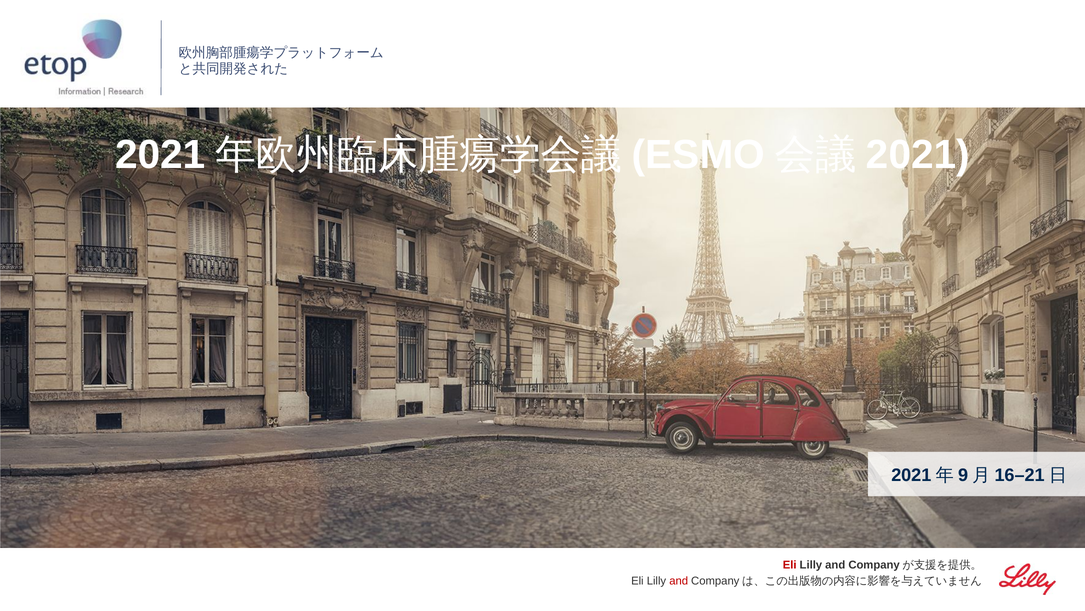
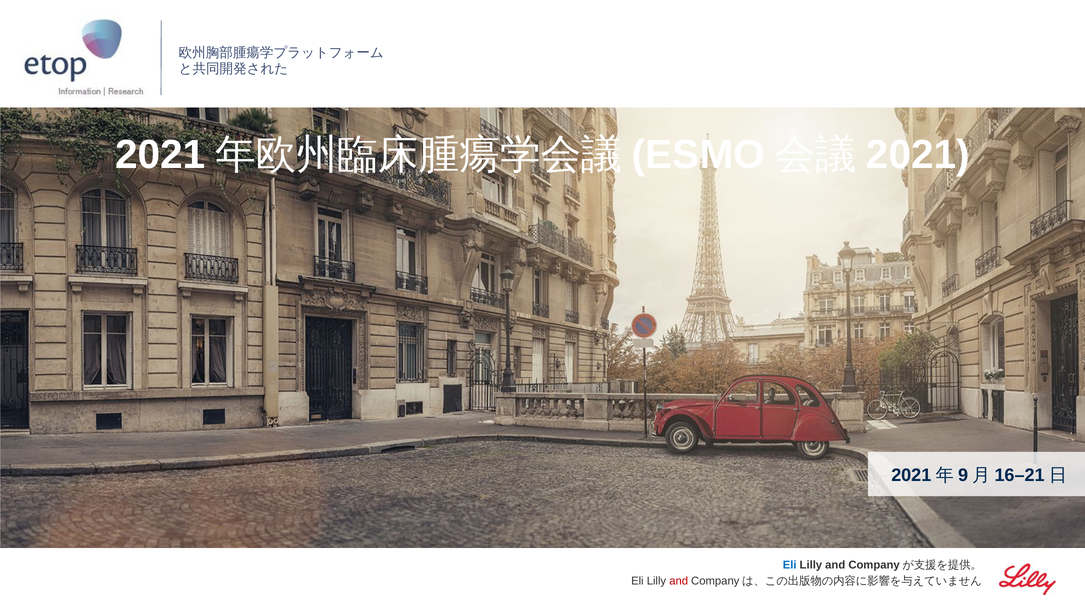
Eli at (790, 564) colour: red -> blue
